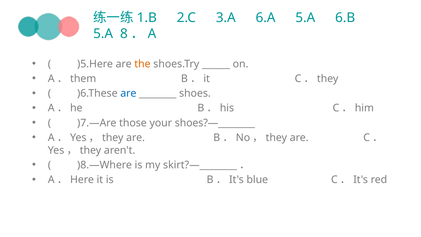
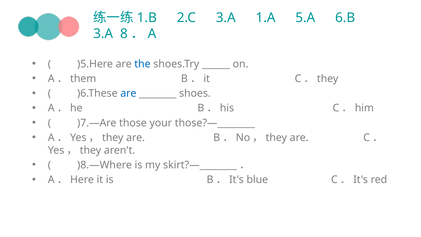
6.A: 6.A -> 1.A
5.A at (103, 34): 5.A -> 3.A
the colour: orange -> blue
shoes?—________: shoes?—________ -> those?—________
